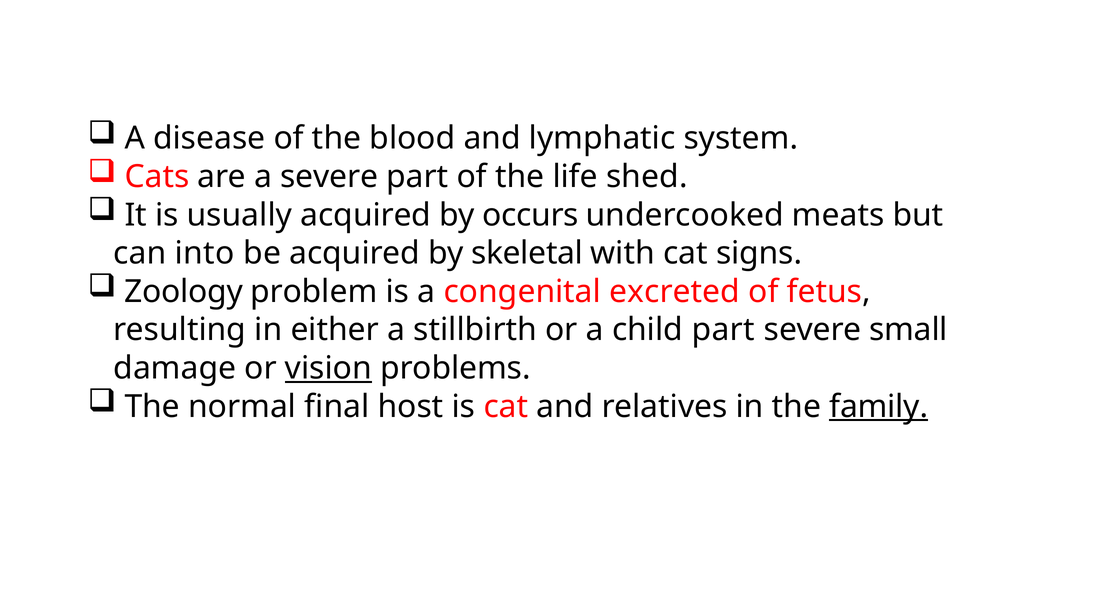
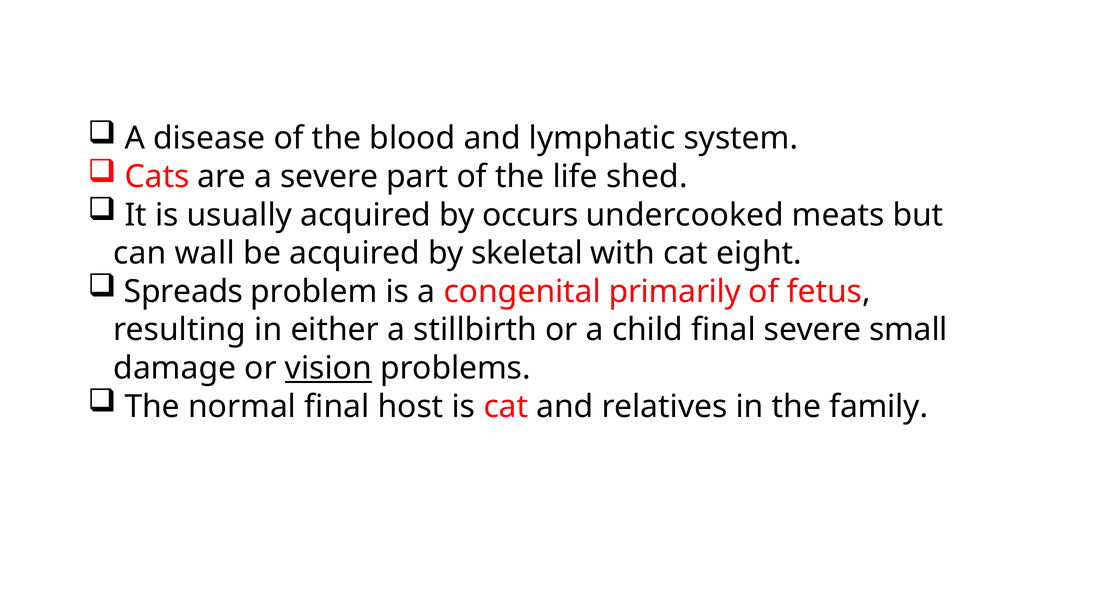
into: into -> wall
signs: signs -> eight
Zoology: Zoology -> Spreads
excreted: excreted -> primarily
child part: part -> final
family underline: present -> none
